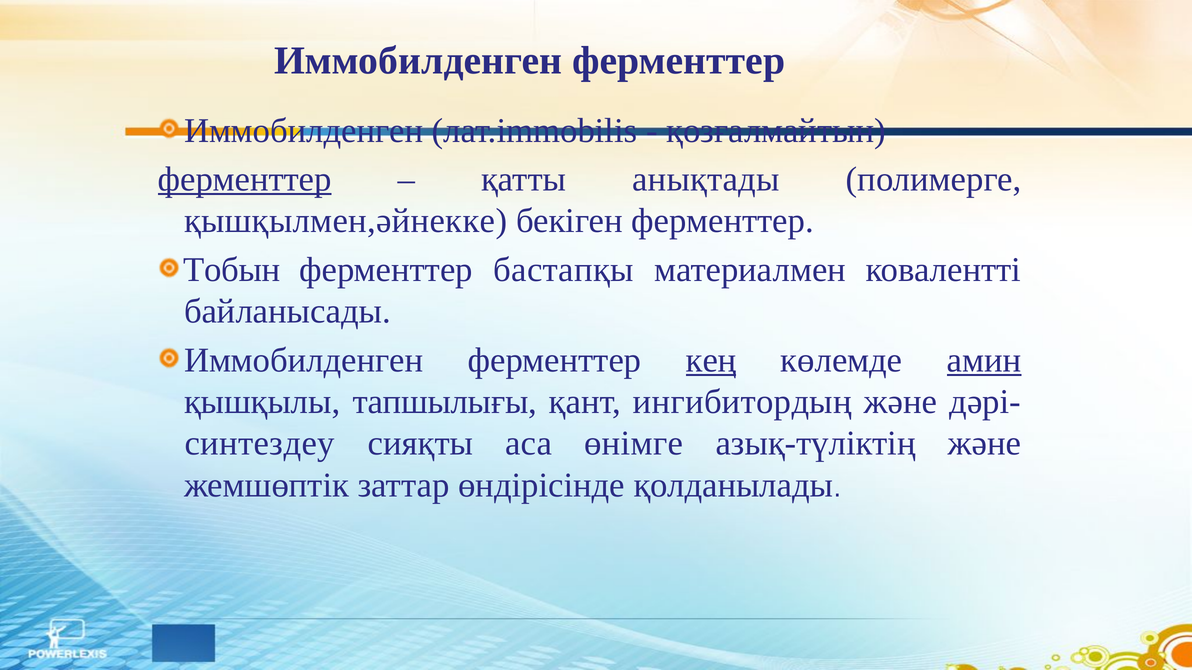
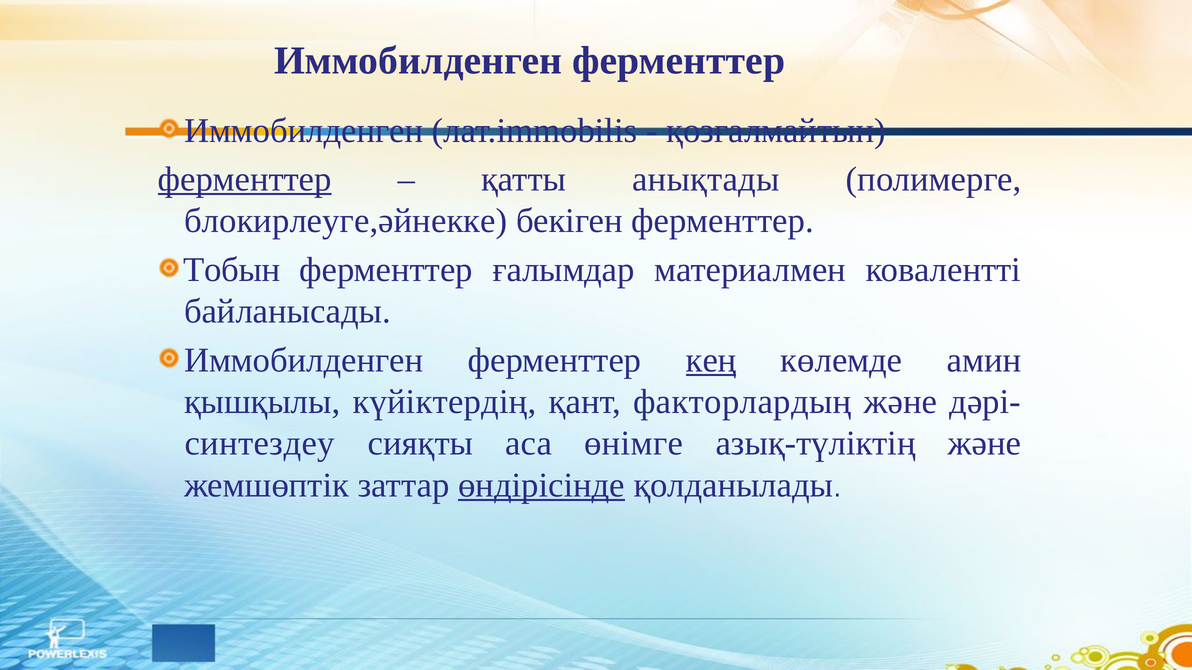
қышқылмен,әйнекке: қышқылмен,әйнекке -> блокирлеуге,әйнекке
бастапқы: бастапқы -> ғалымдар
амин underline: present -> none
тапшылығы: тапшылығы -> күйiктердiң
ингибитордың: ингибитордың -> факторлардың
өндірісінде underline: none -> present
